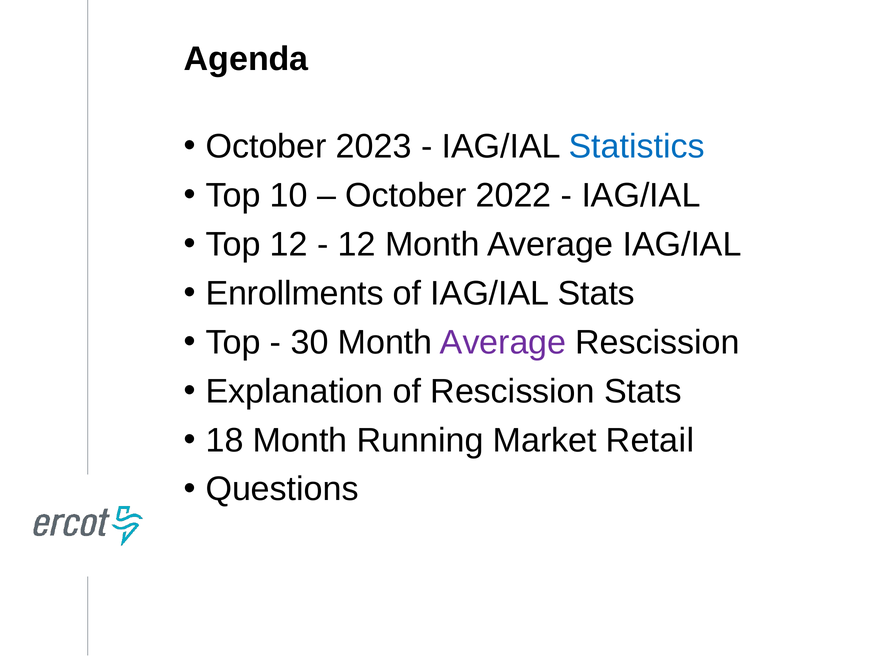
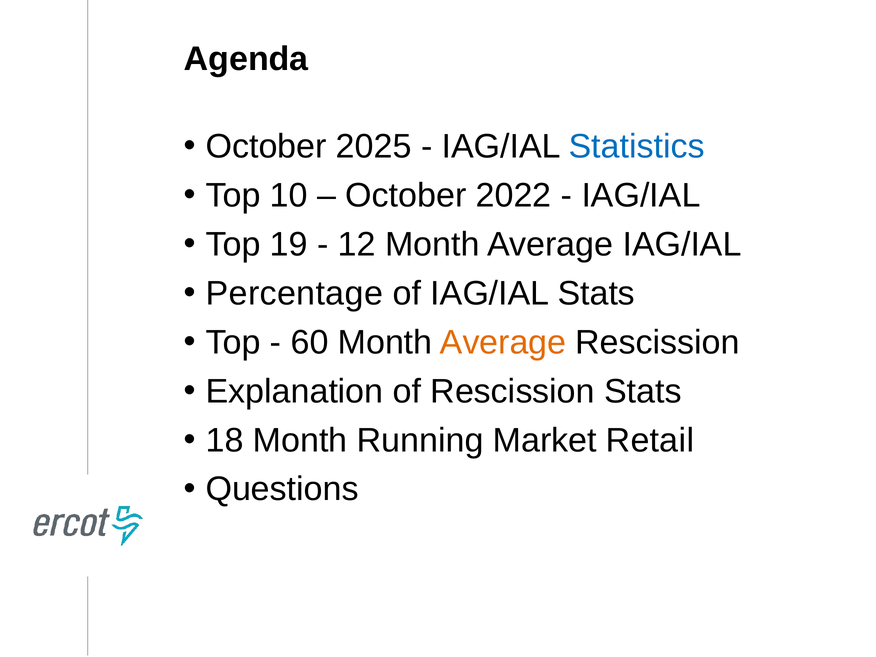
2023: 2023 -> 2025
Top 12: 12 -> 19
Enrollments: Enrollments -> Percentage
30: 30 -> 60
Average at (503, 342) colour: purple -> orange
